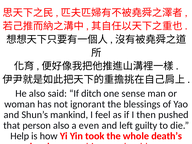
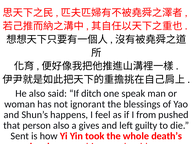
sense: sense -> speak
mankind: mankind -> happens
then: then -> from
even: even -> gives
Help: Help -> Sent
